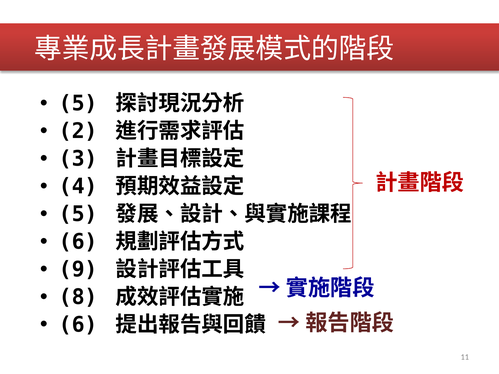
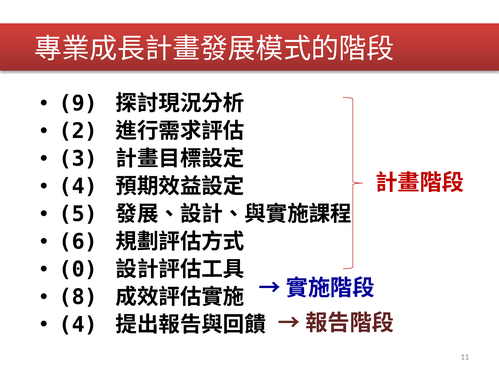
5 at (78, 104): 5 -> 9
9: 9 -> 0
6 at (78, 325): 6 -> 4
